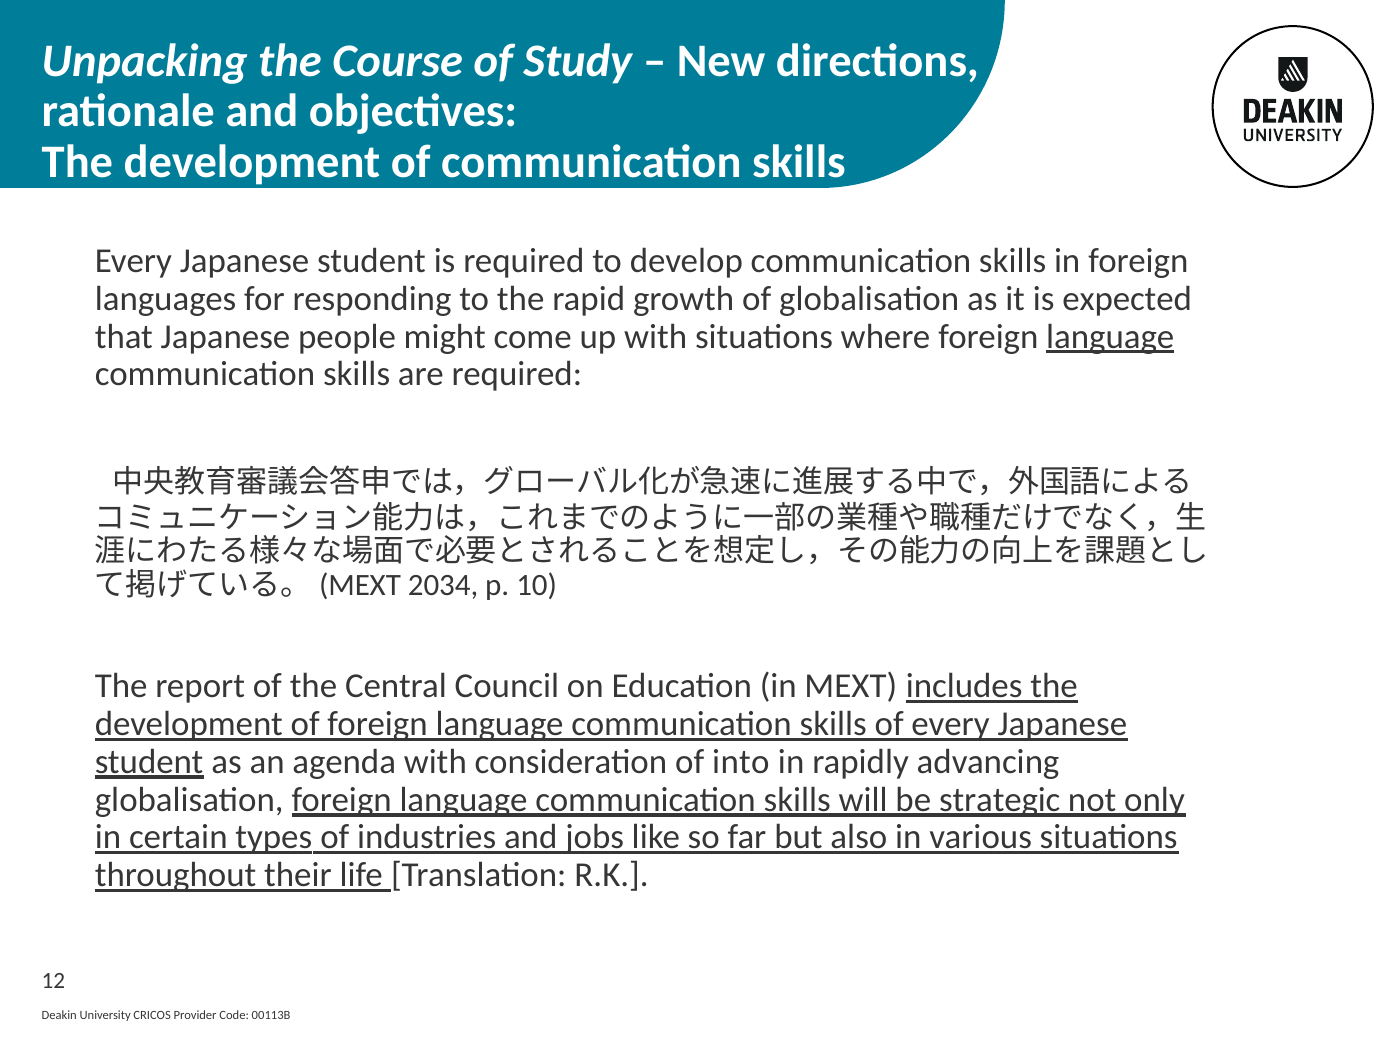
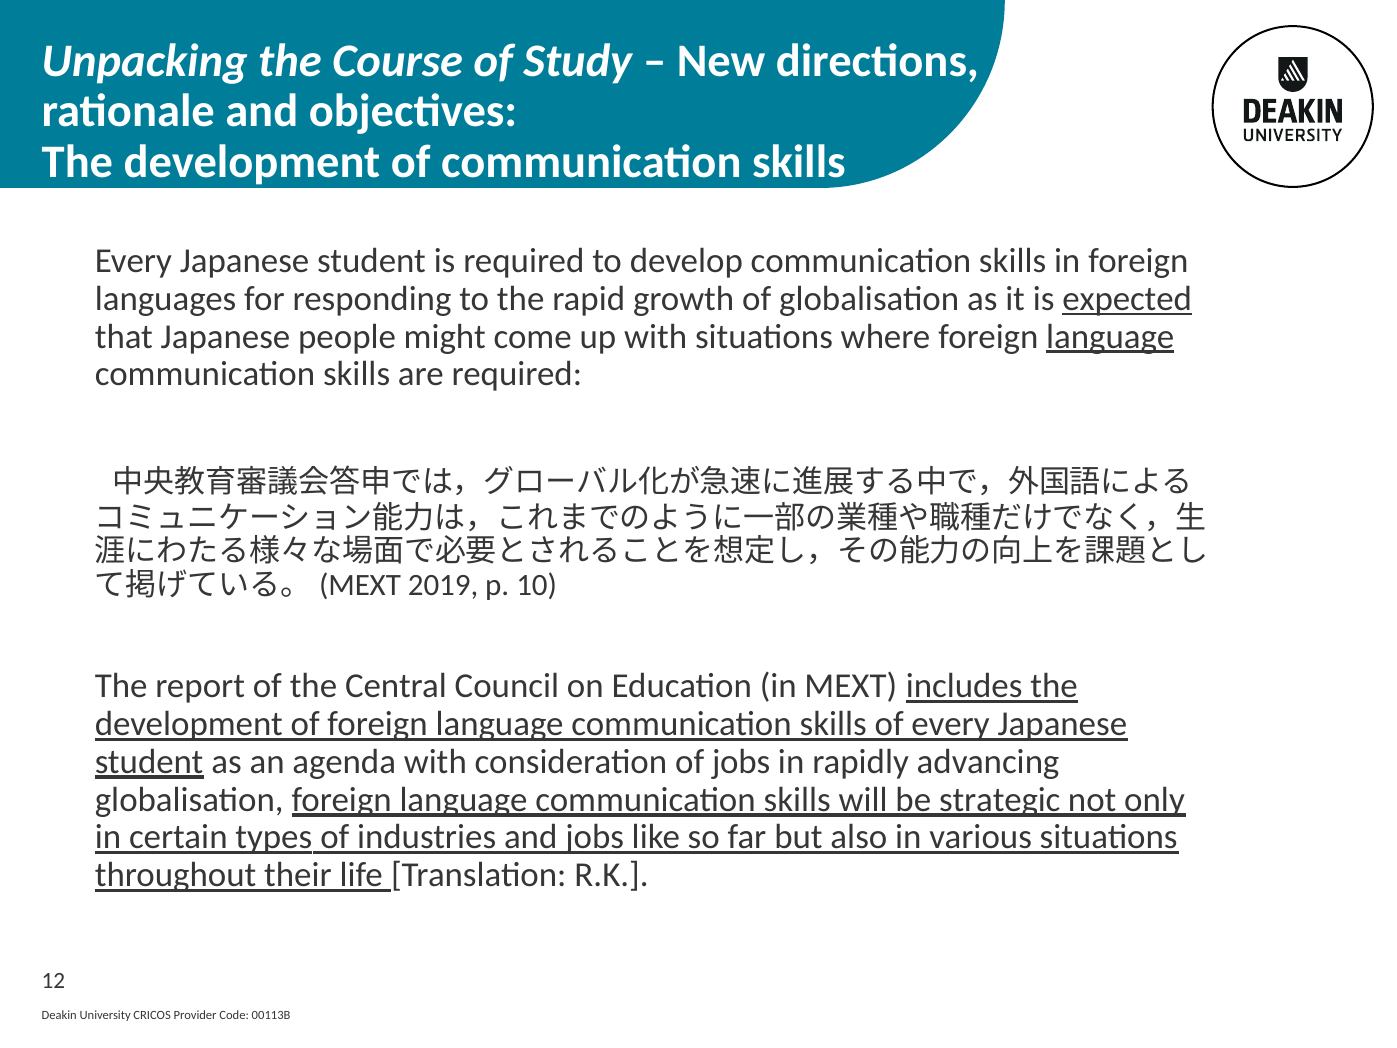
expected underline: none -> present
2034: 2034 -> 2019
of into: into -> jobs
